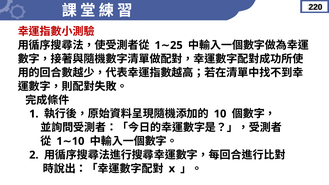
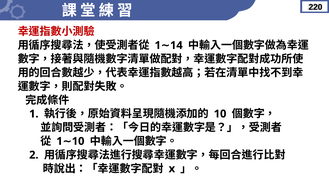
25: 25 -> 14
